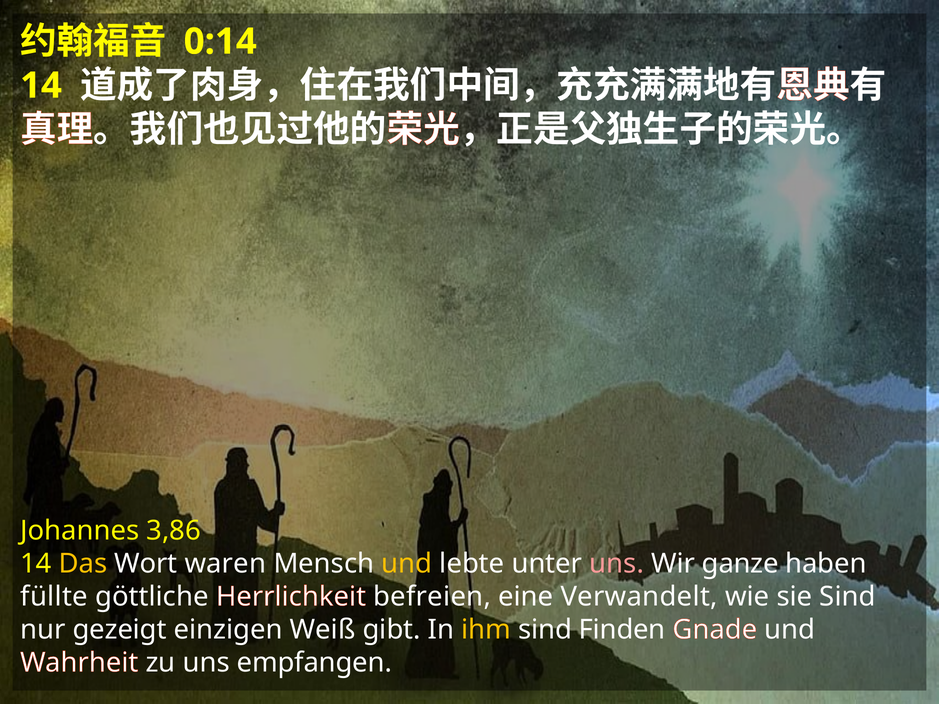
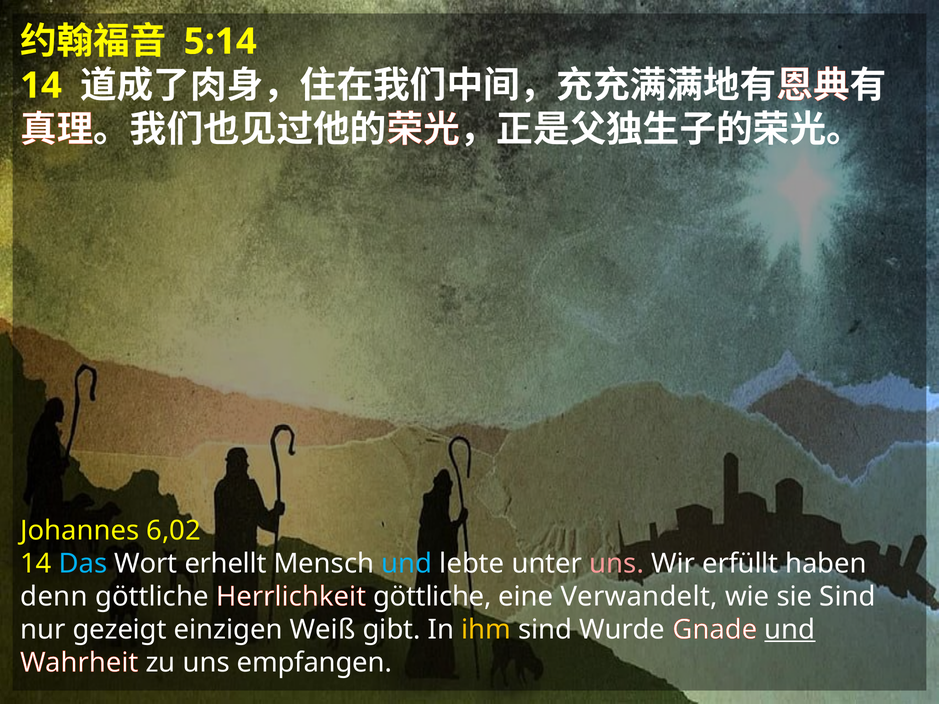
0:14: 0:14 -> 5:14
3,86: 3,86 -> 6,02
Das colour: yellow -> light blue
waren: waren -> erhellt
und at (407, 564) colour: yellow -> light blue
ganze: ganze -> erfüllt
füllte: füllte -> denn
Herrlichkeit befreien: befreien -> göttliche
Finden: Finden -> Wurde
und at (790, 630) underline: none -> present
